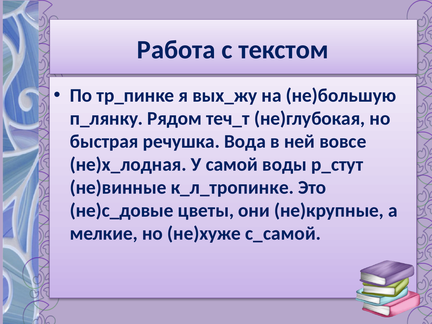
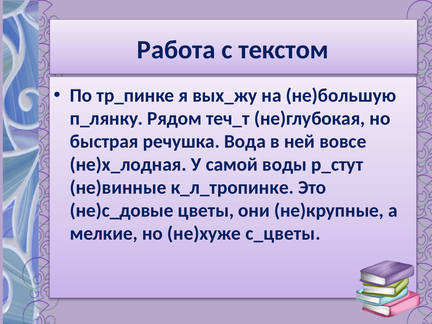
с_самой: с_самой -> с_цветы
